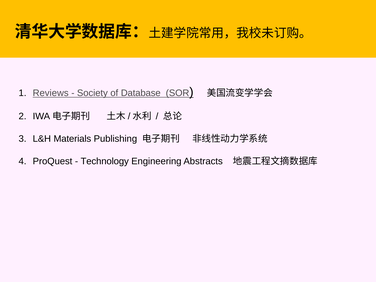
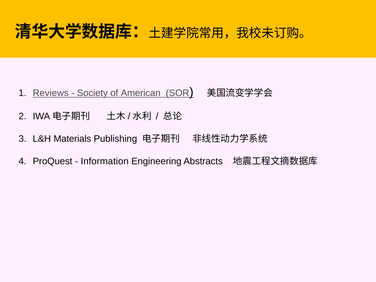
Database: Database -> American
Technology: Technology -> Information
